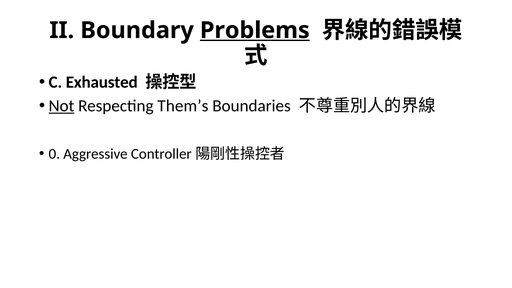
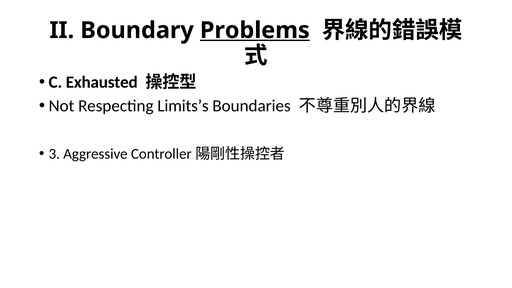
Not underline: present -> none
Them’s: Them’s -> Limits’s
0: 0 -> 3
